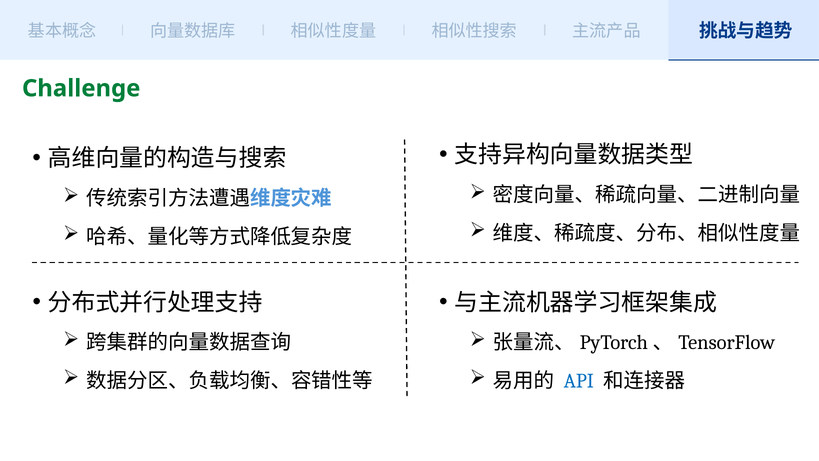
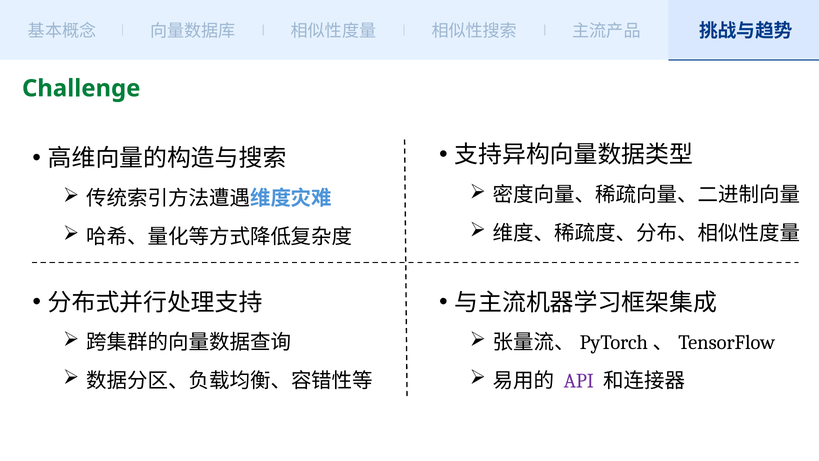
API colour: blue -> purple
